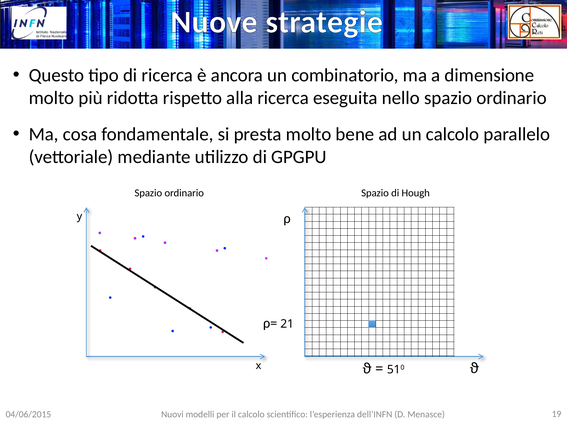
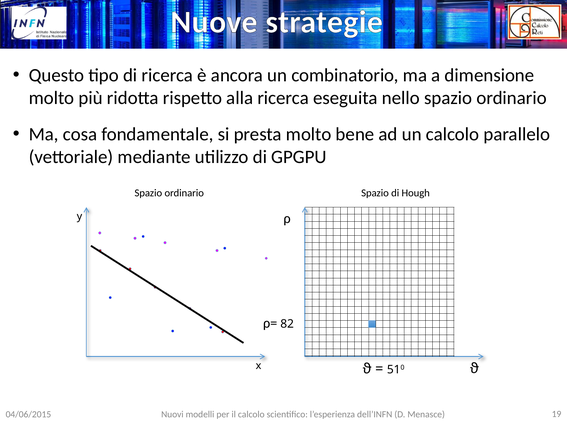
21: 21 -> 82
